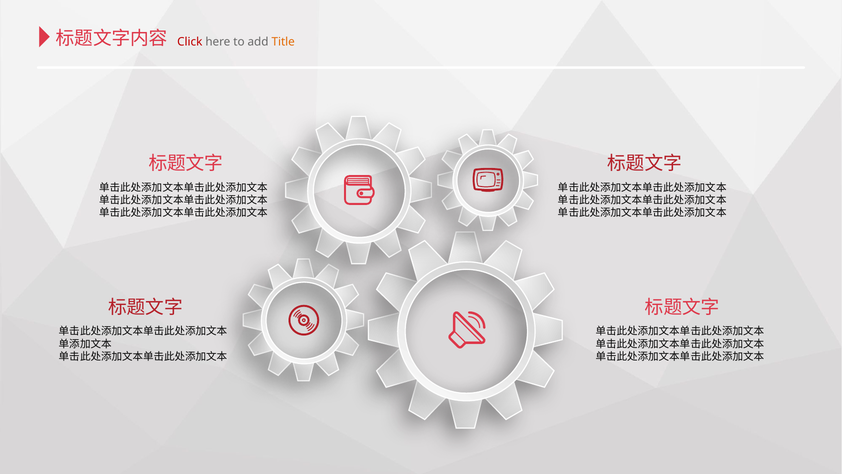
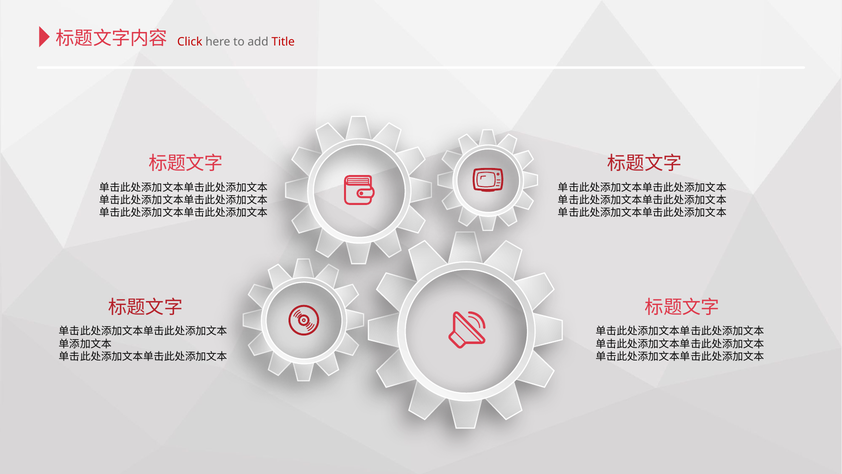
Title colour: orange -> red
